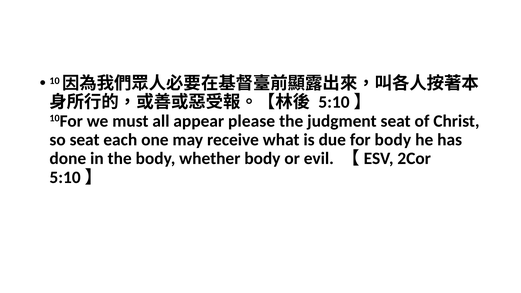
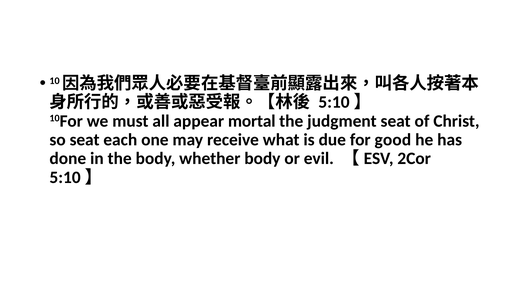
please: please -> mortal
for body: body -> good
